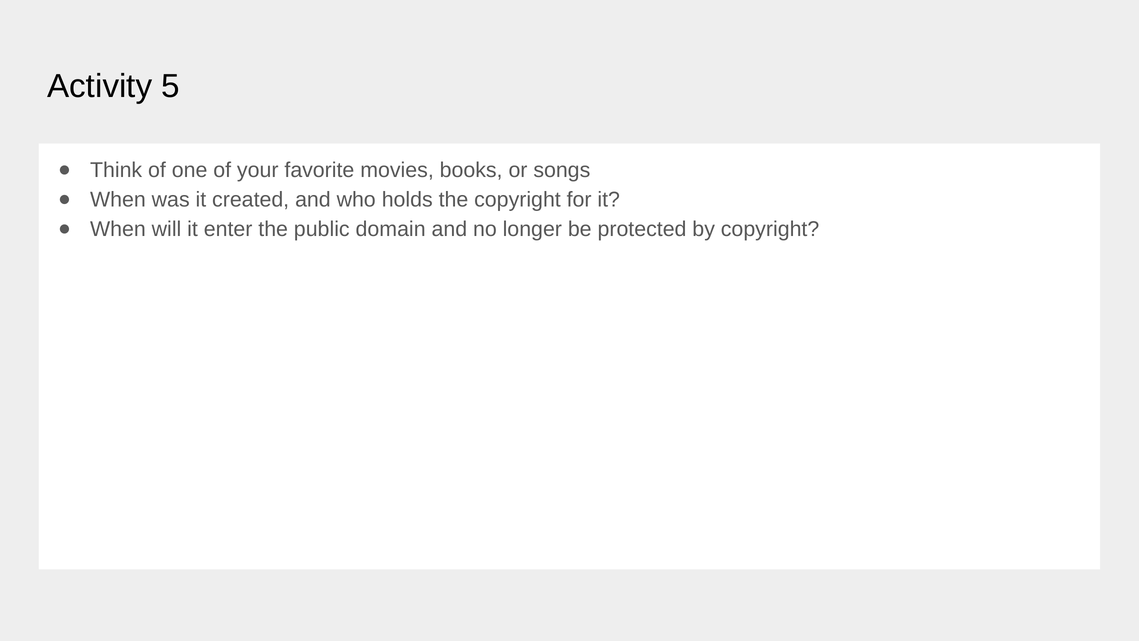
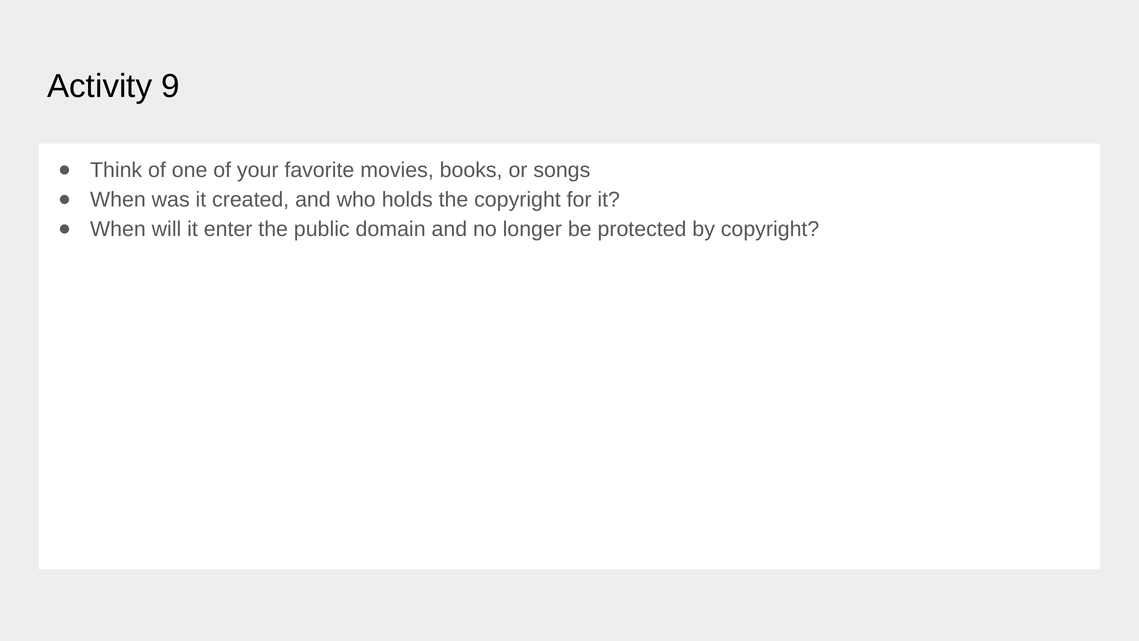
5: 5 -> 9
